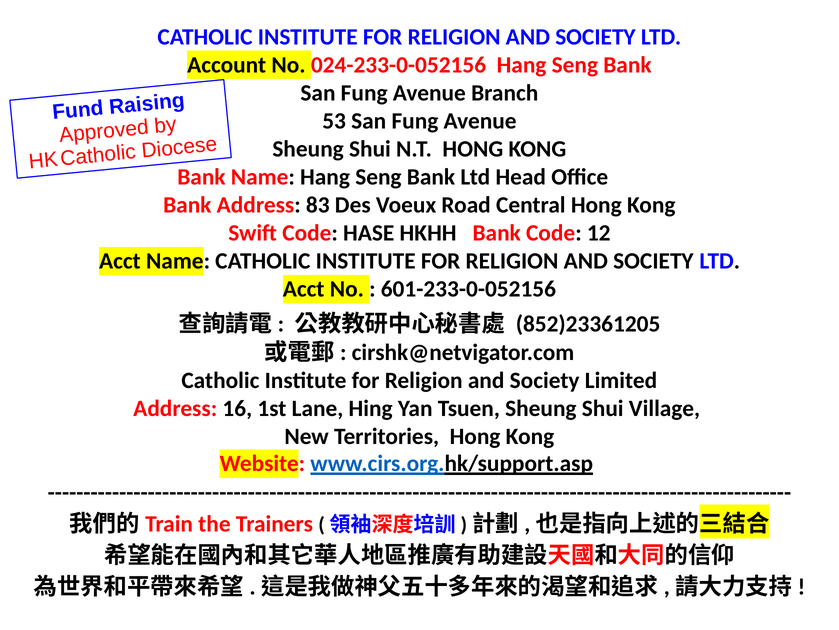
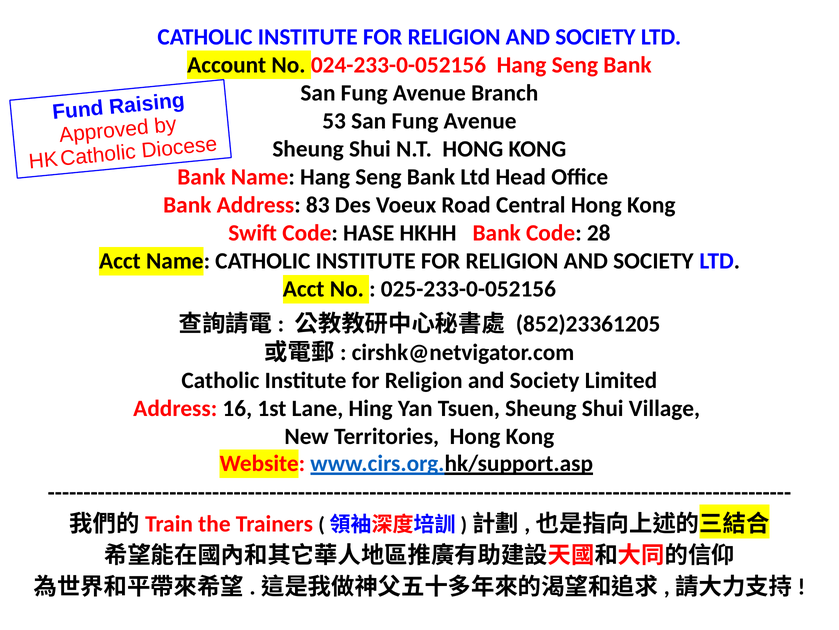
12: 12 -> 28
601-233-0-052156: 601-233-0-052156 -> 025-233-0-052156
